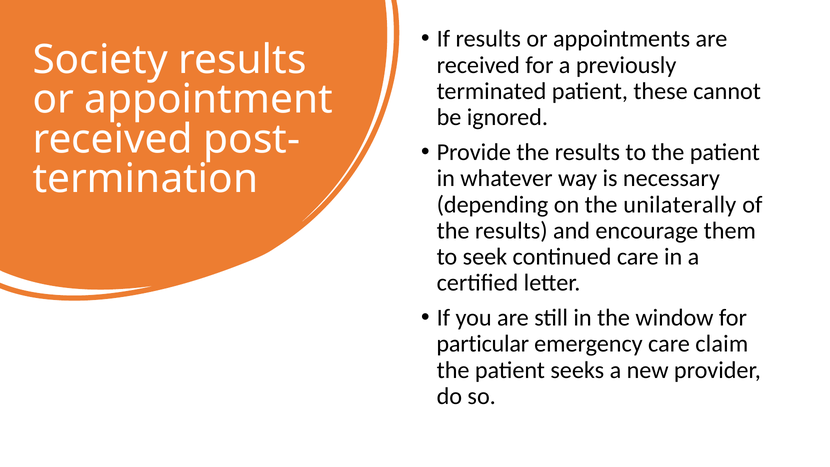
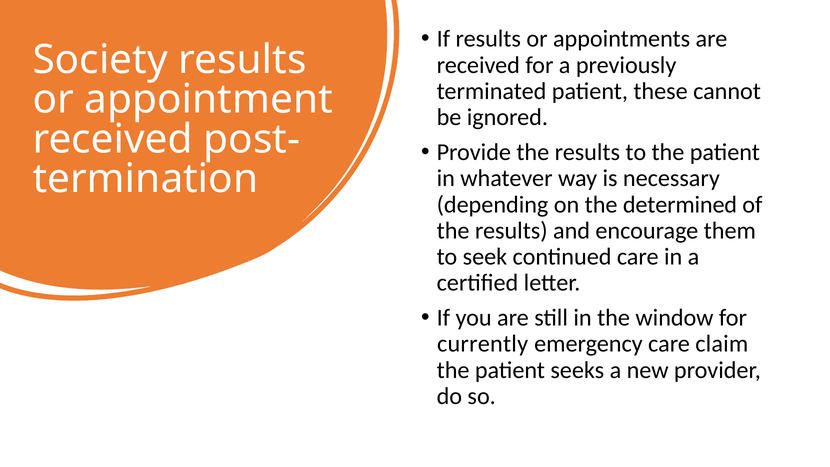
unilaterally: unilaterally -> determined
particular: particular -> currently
